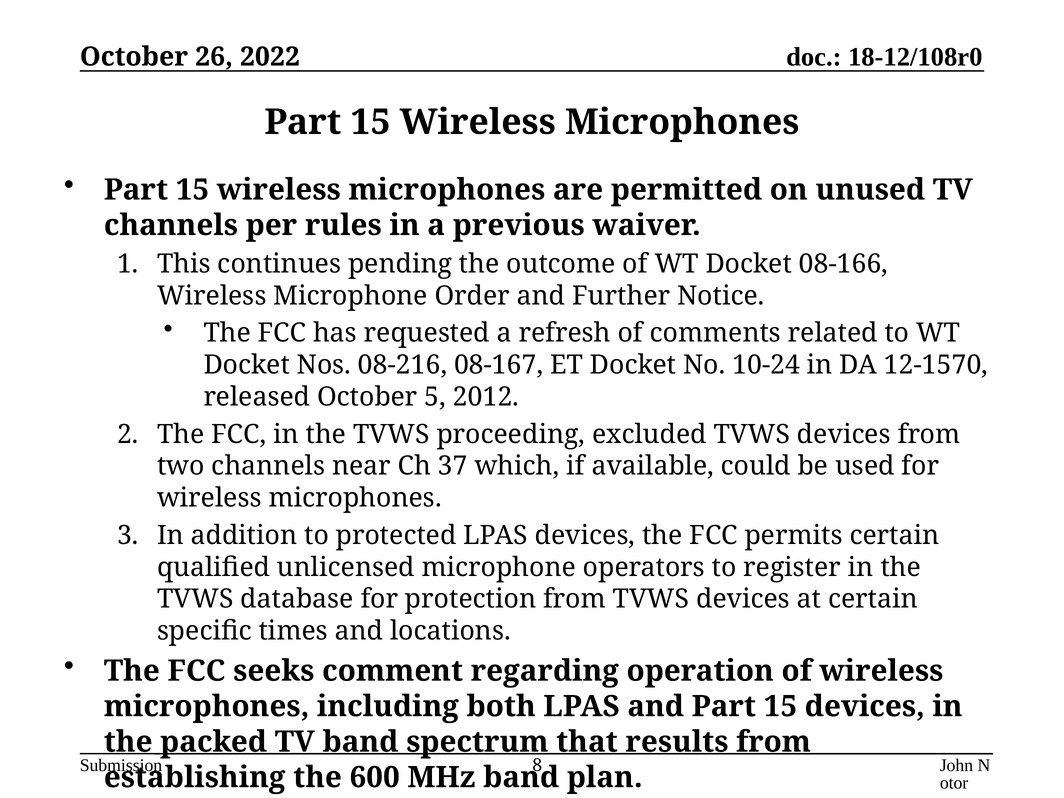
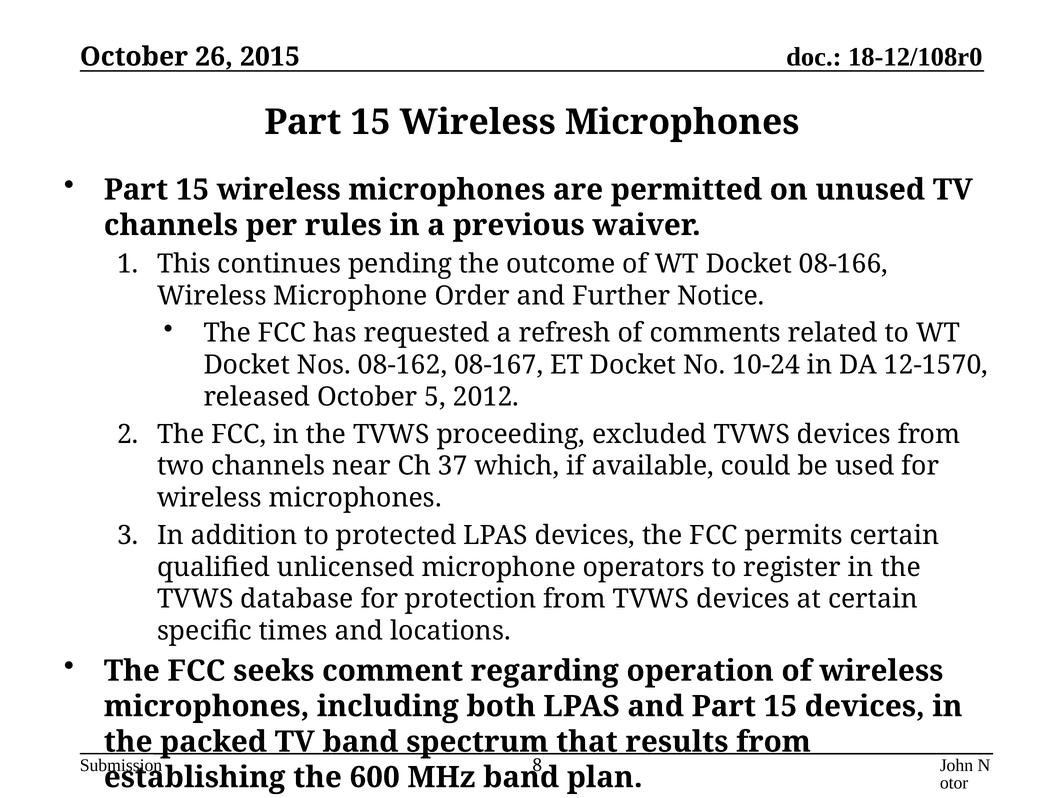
2022: 2022 -> 2015
08-216: 08-216 -> 08-162
